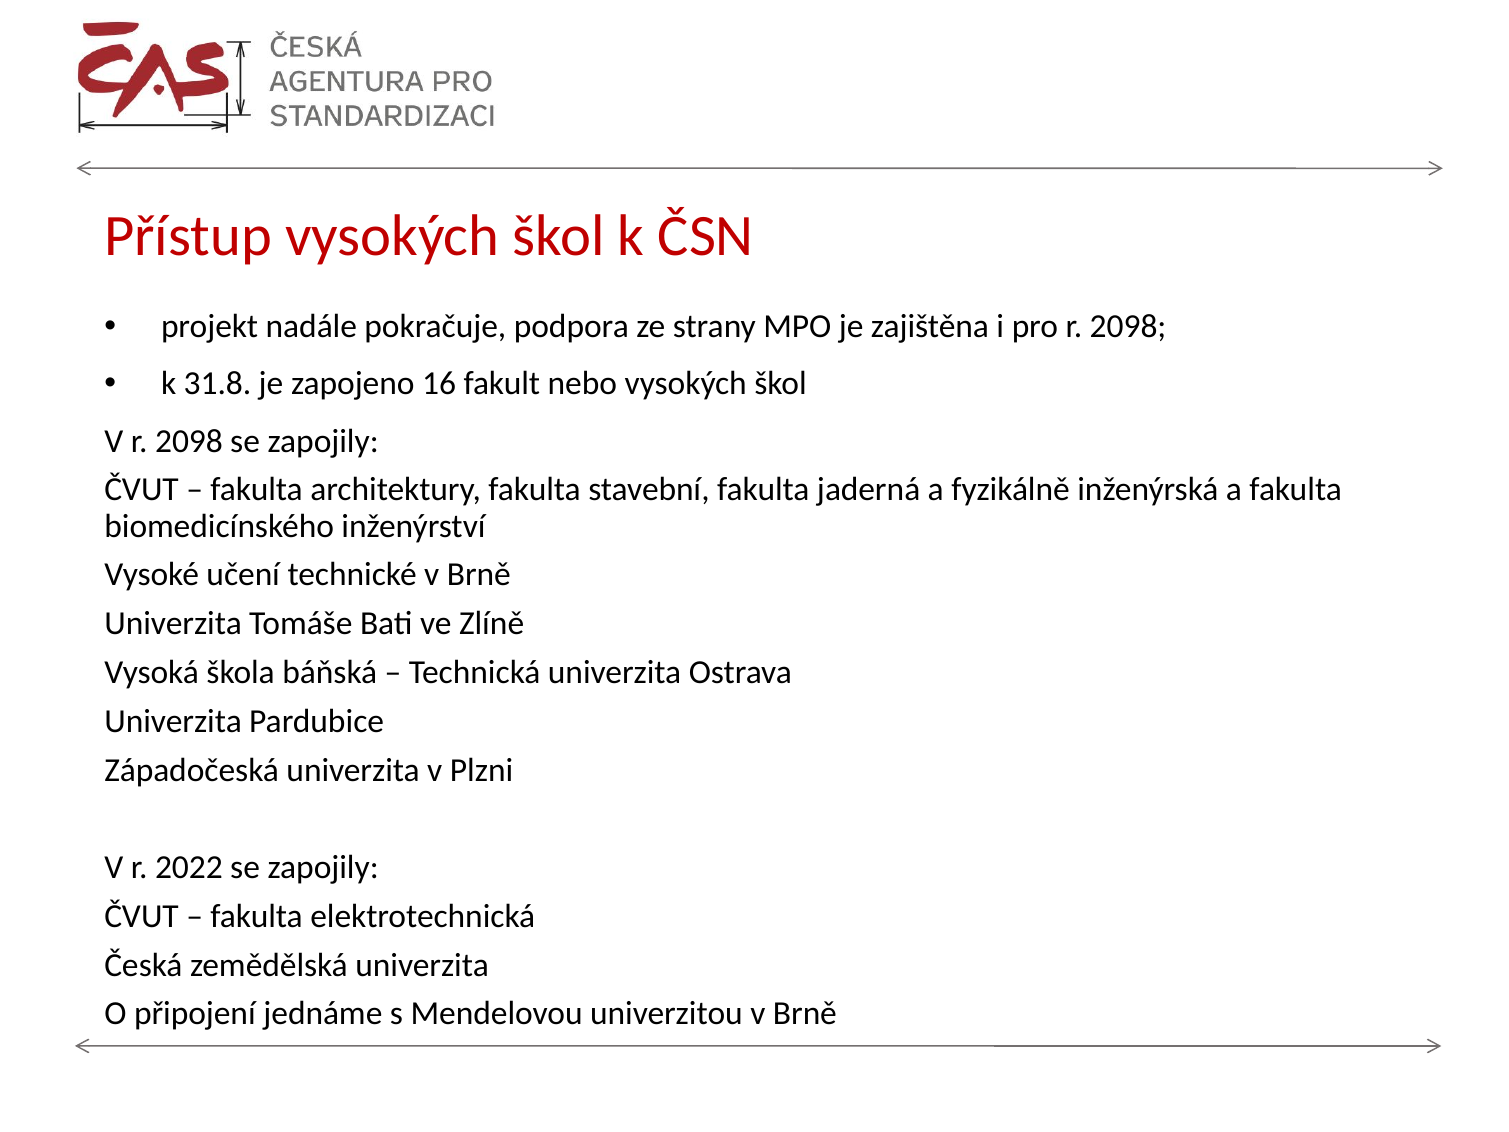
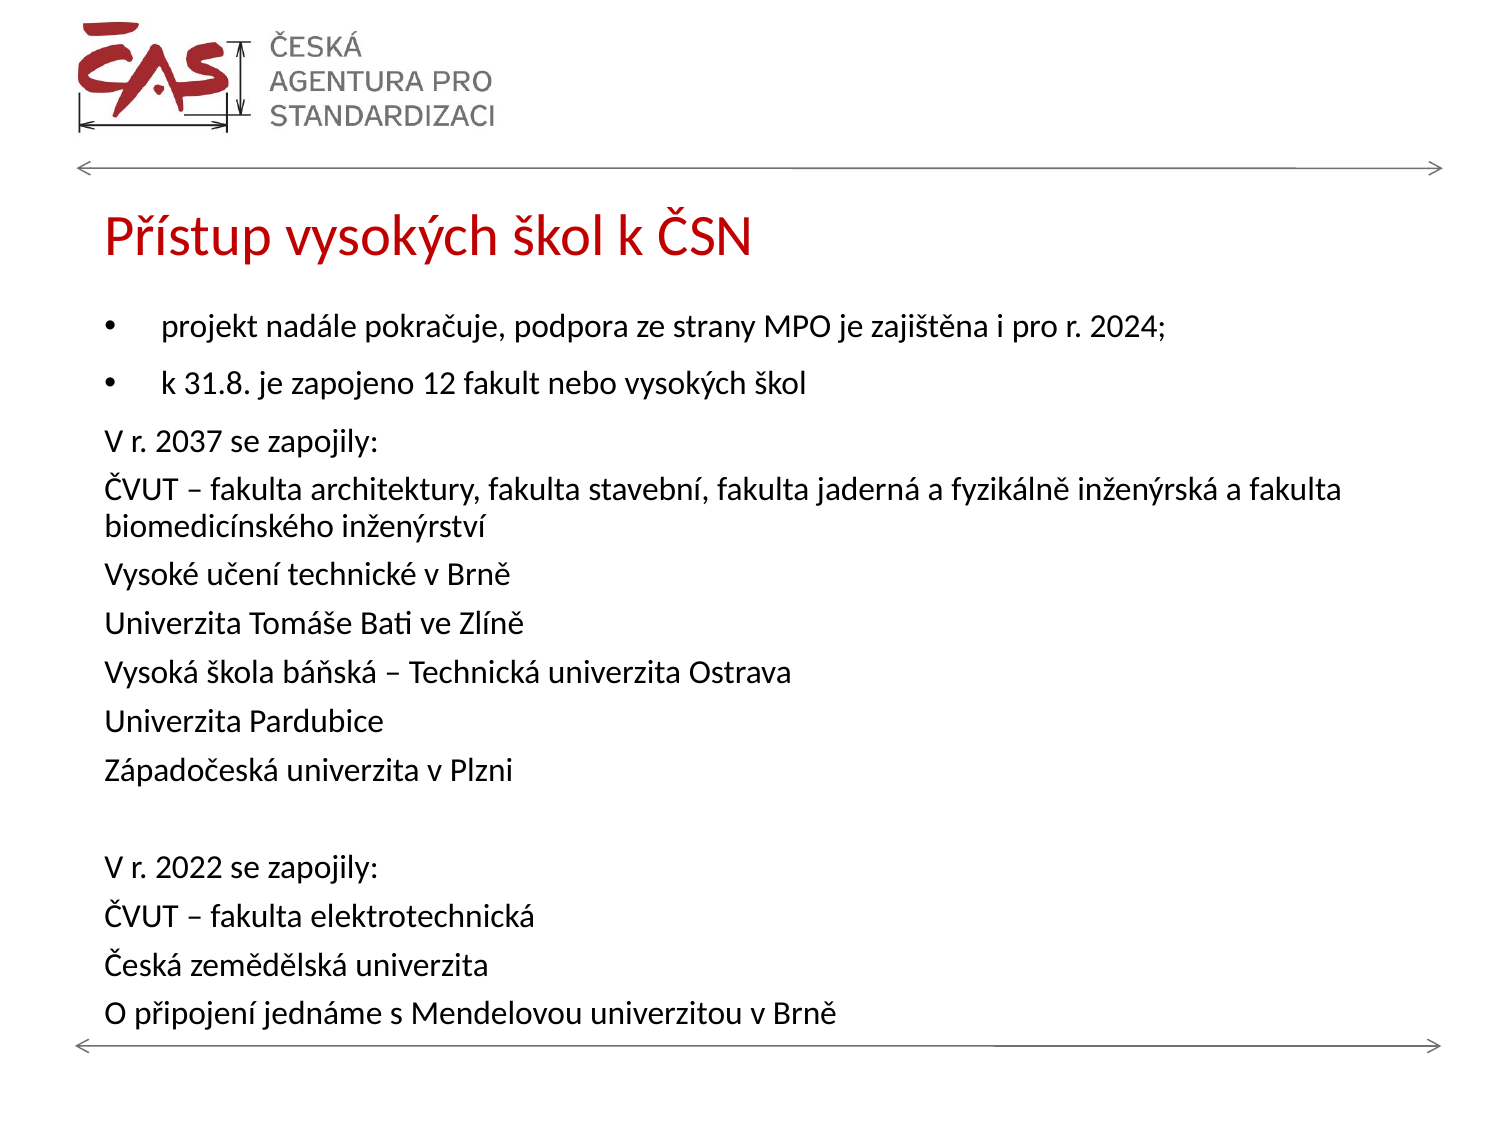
pro r 2098: 2098 -> 2024
16: 16 -> 12
V r 2098: 2098 -> 2037
